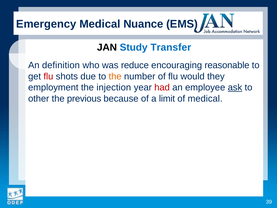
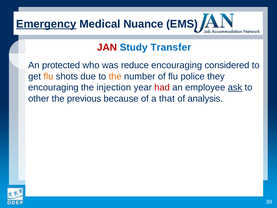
Emergency underline: none -> present
JAN colour: black -> red
definition: definition -> protected
reasonable: reasonable -> considered
flu at (48, 76) colour: red -> orange
would: would -> police
employment at (53, 87): employment -> encouraging
limit: limit -> that
of medical: medical -> analysis
